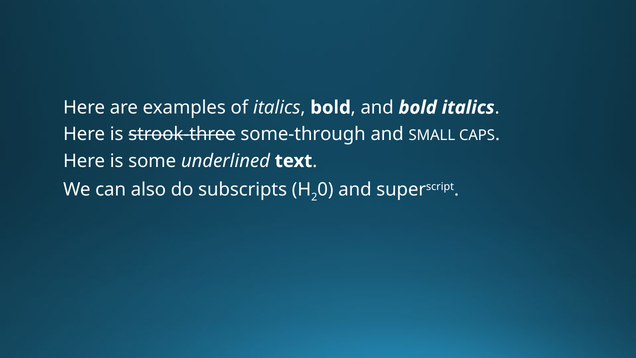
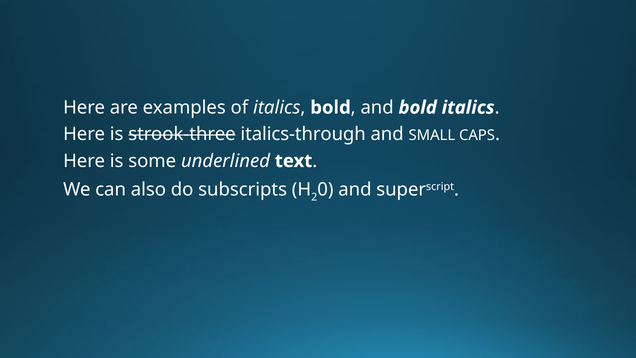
some-through: some-through -> italics-through
